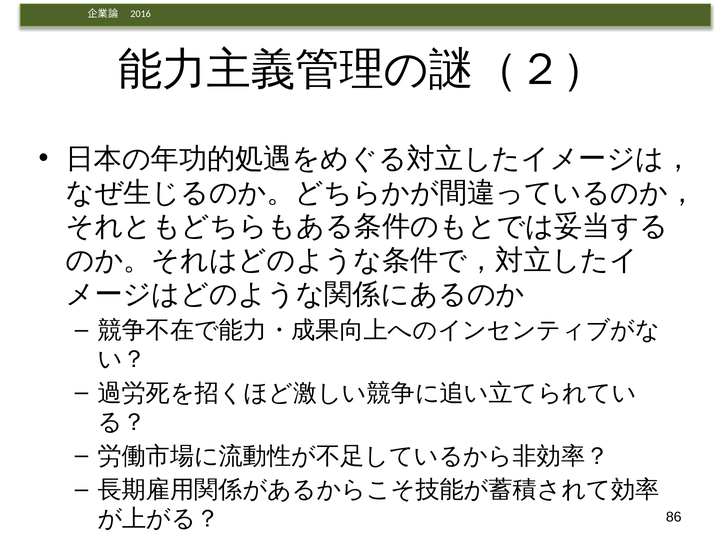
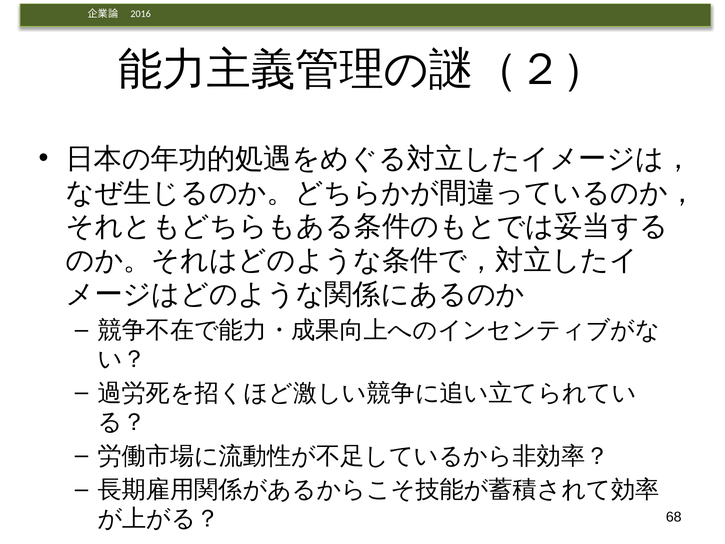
86: 86 -> 68
